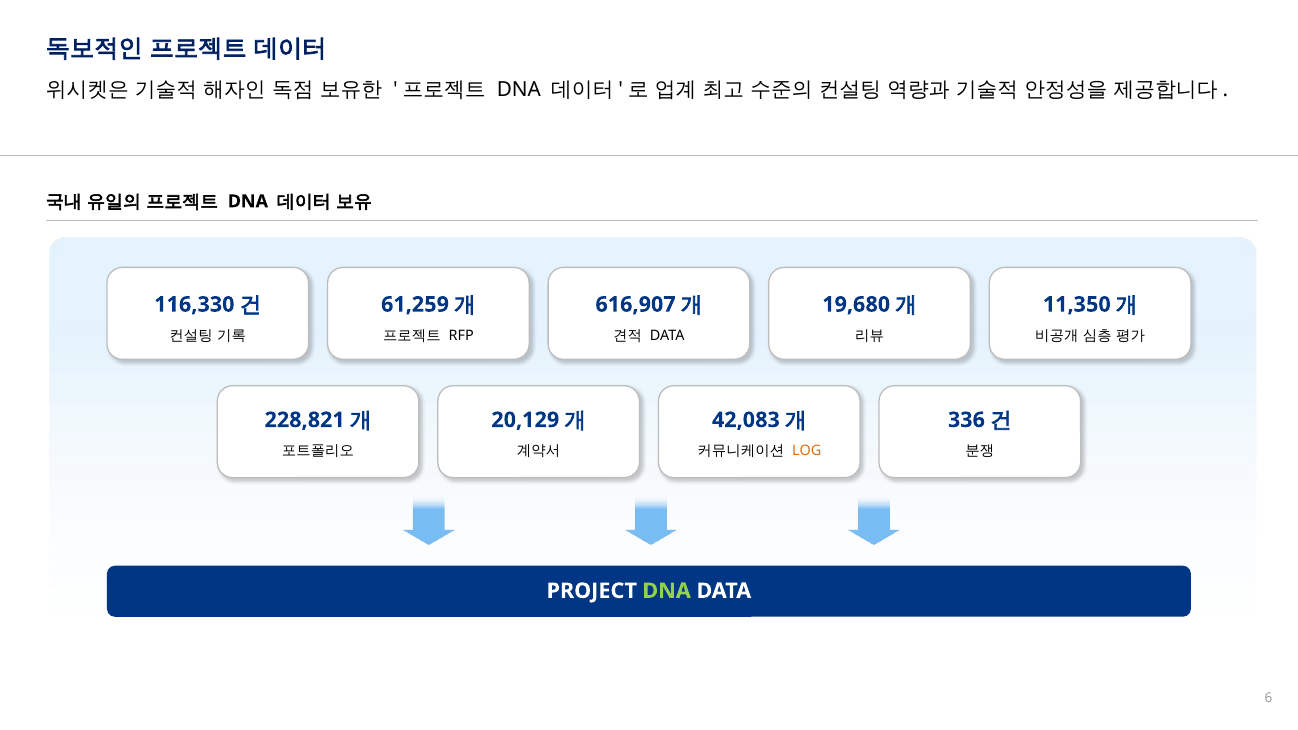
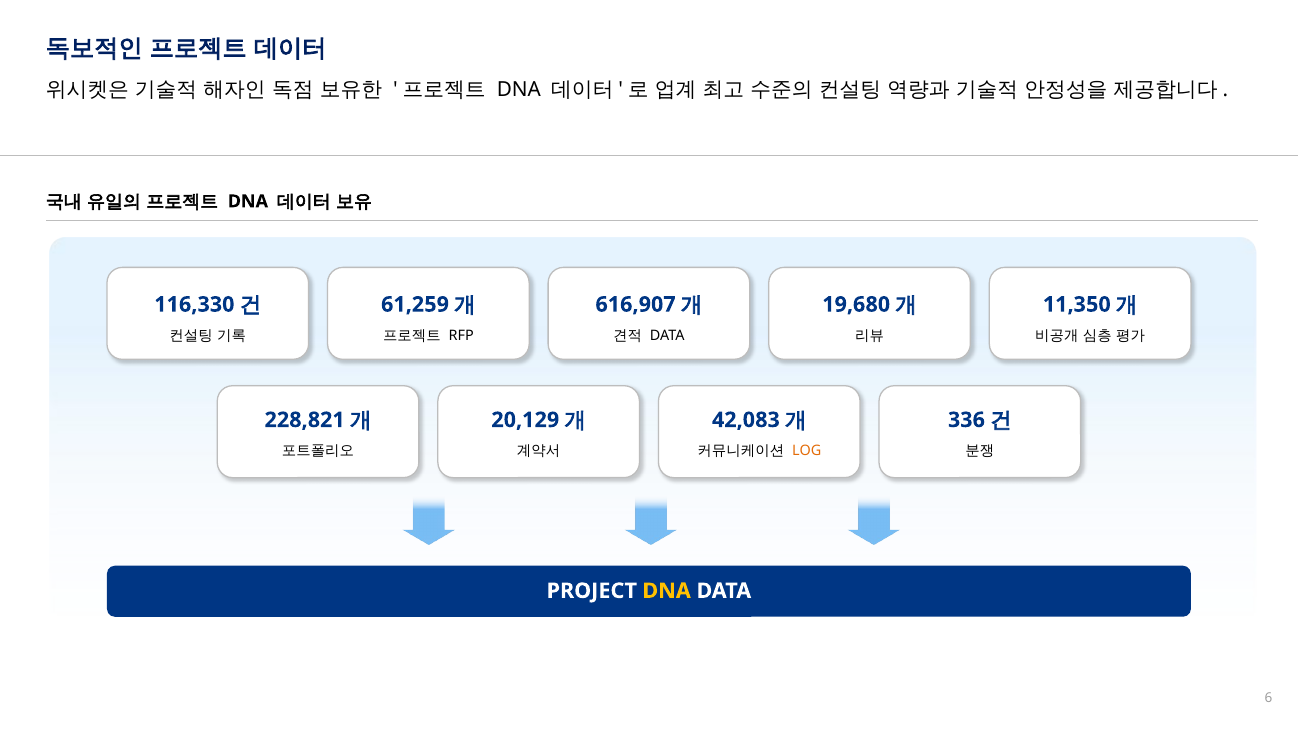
DNA at (667, 591) colour: light green -> yellow
